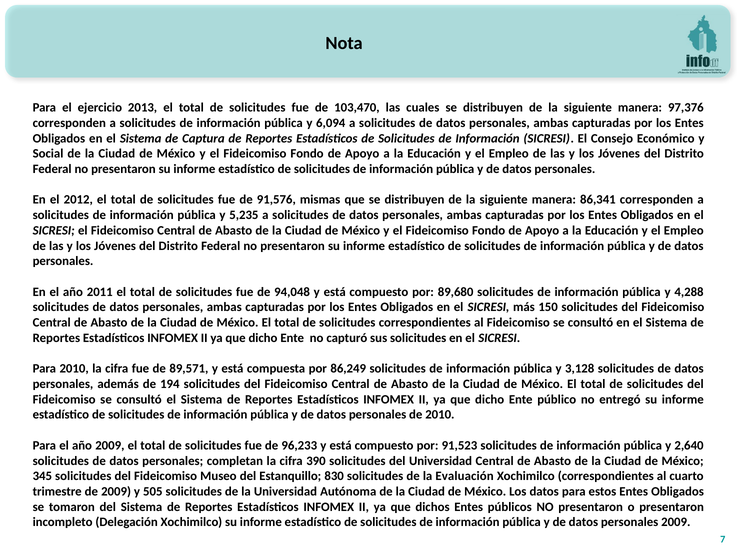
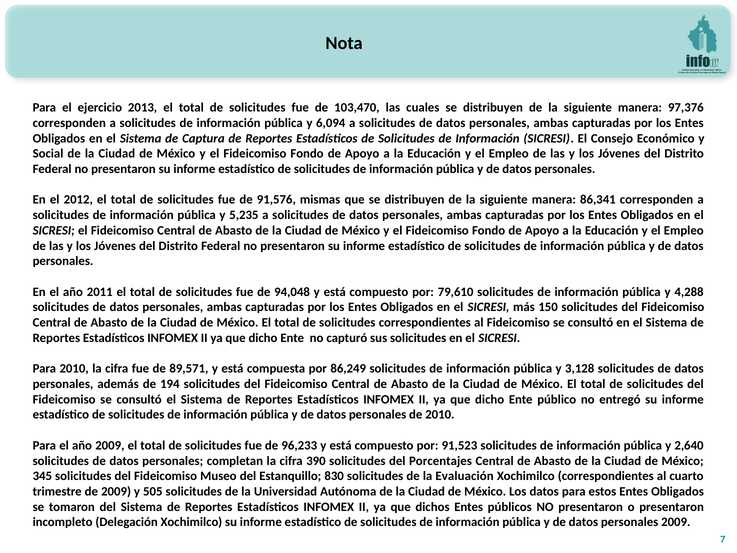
89,680: 89,680 -> 79,610
del Universidad: Universidad -> Porcentajes
